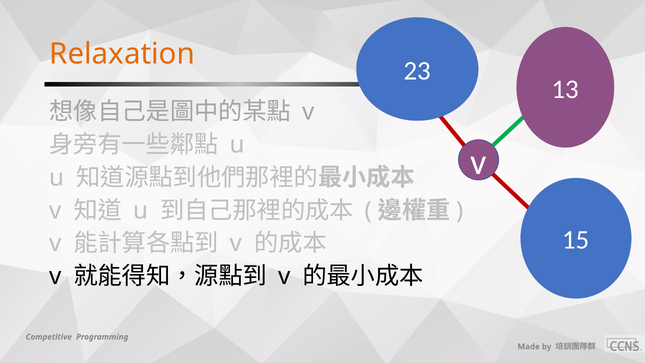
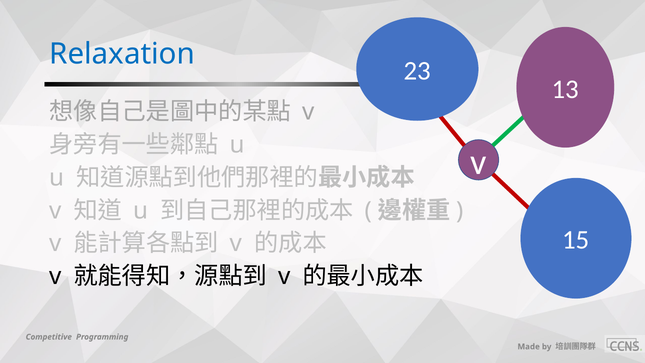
Relaxation colour: orange -> blue
